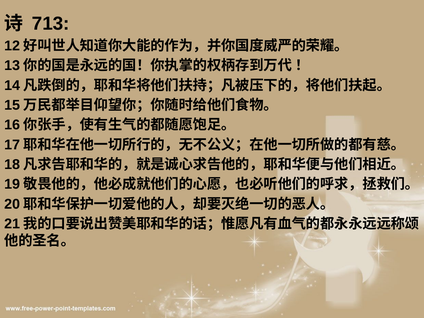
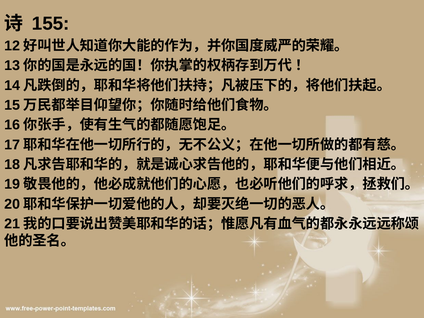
713: 713 -> 155
